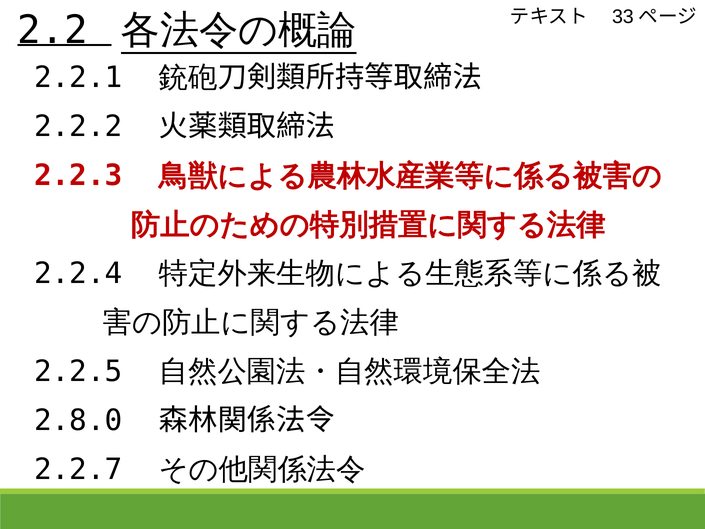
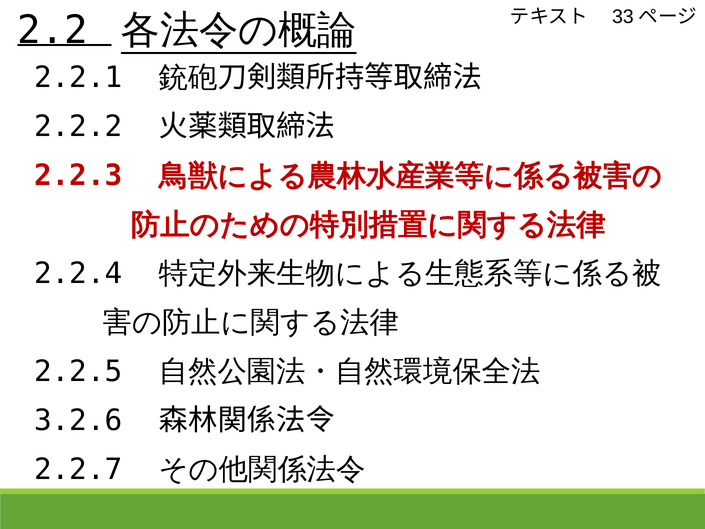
2.8.0: 2.8.0 -> 3.2.6
